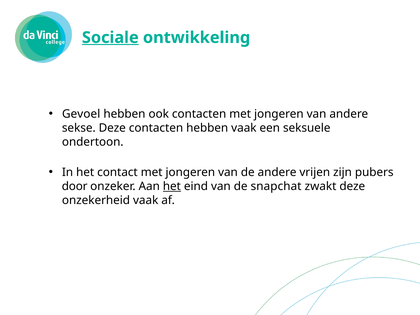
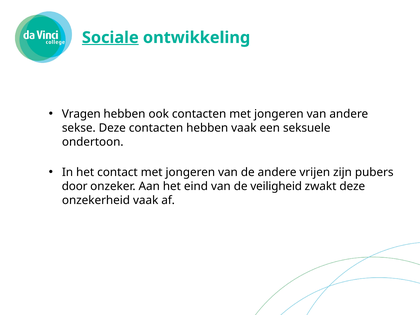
Gevoel: Gevoel -> Vragen
het at (172, 186) underline: present -> none
snapchat: snapchat -> veiligheid
